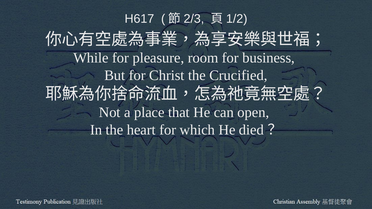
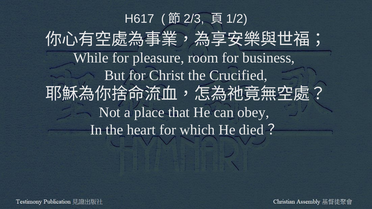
open: open -> obey
